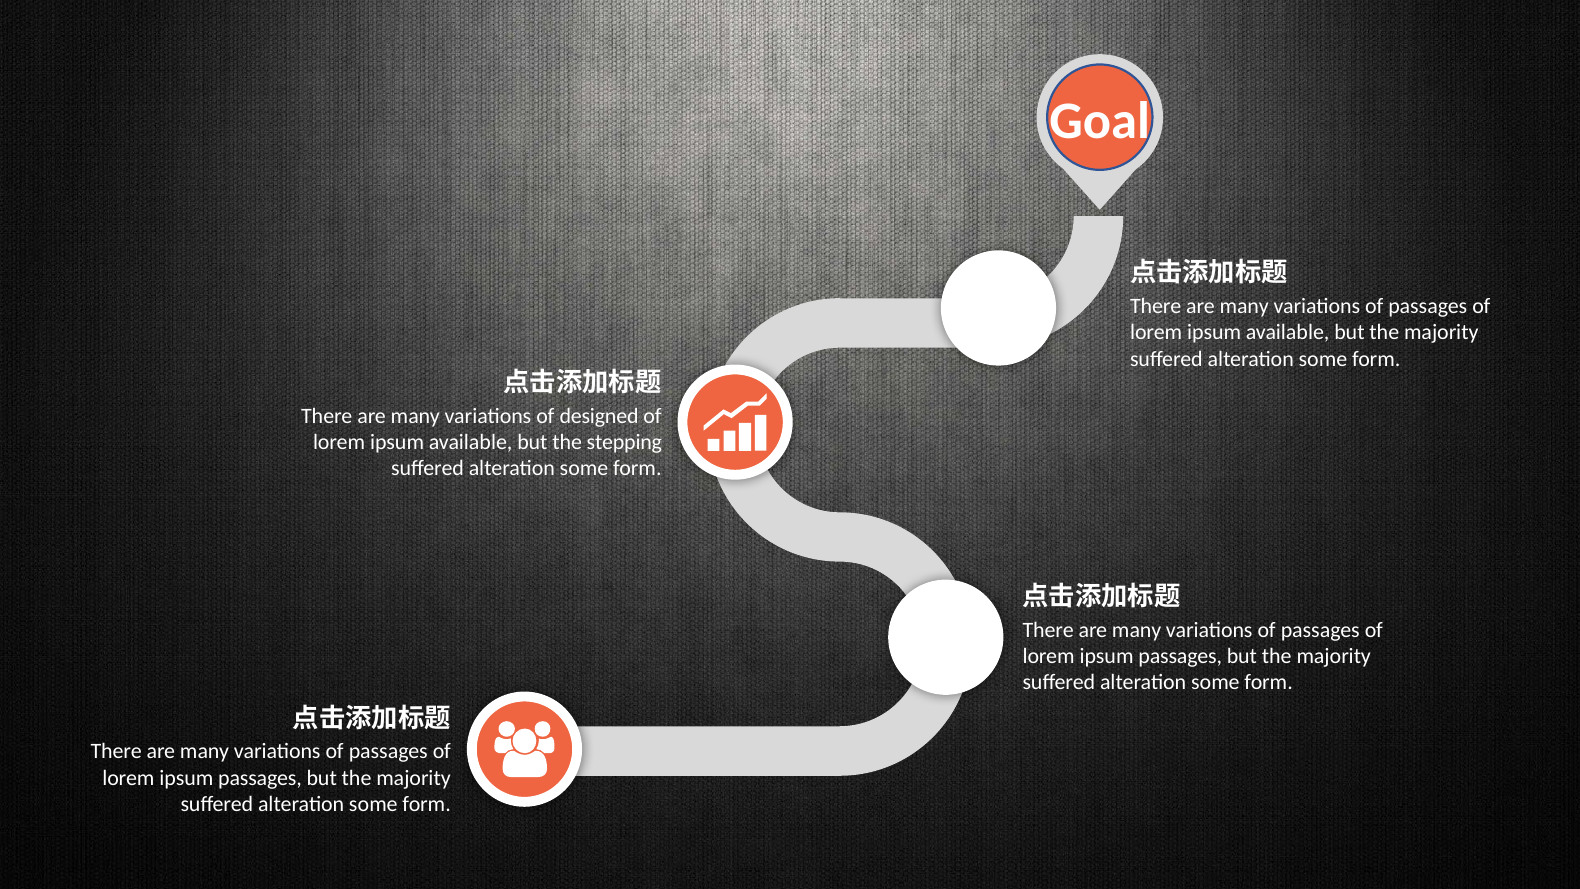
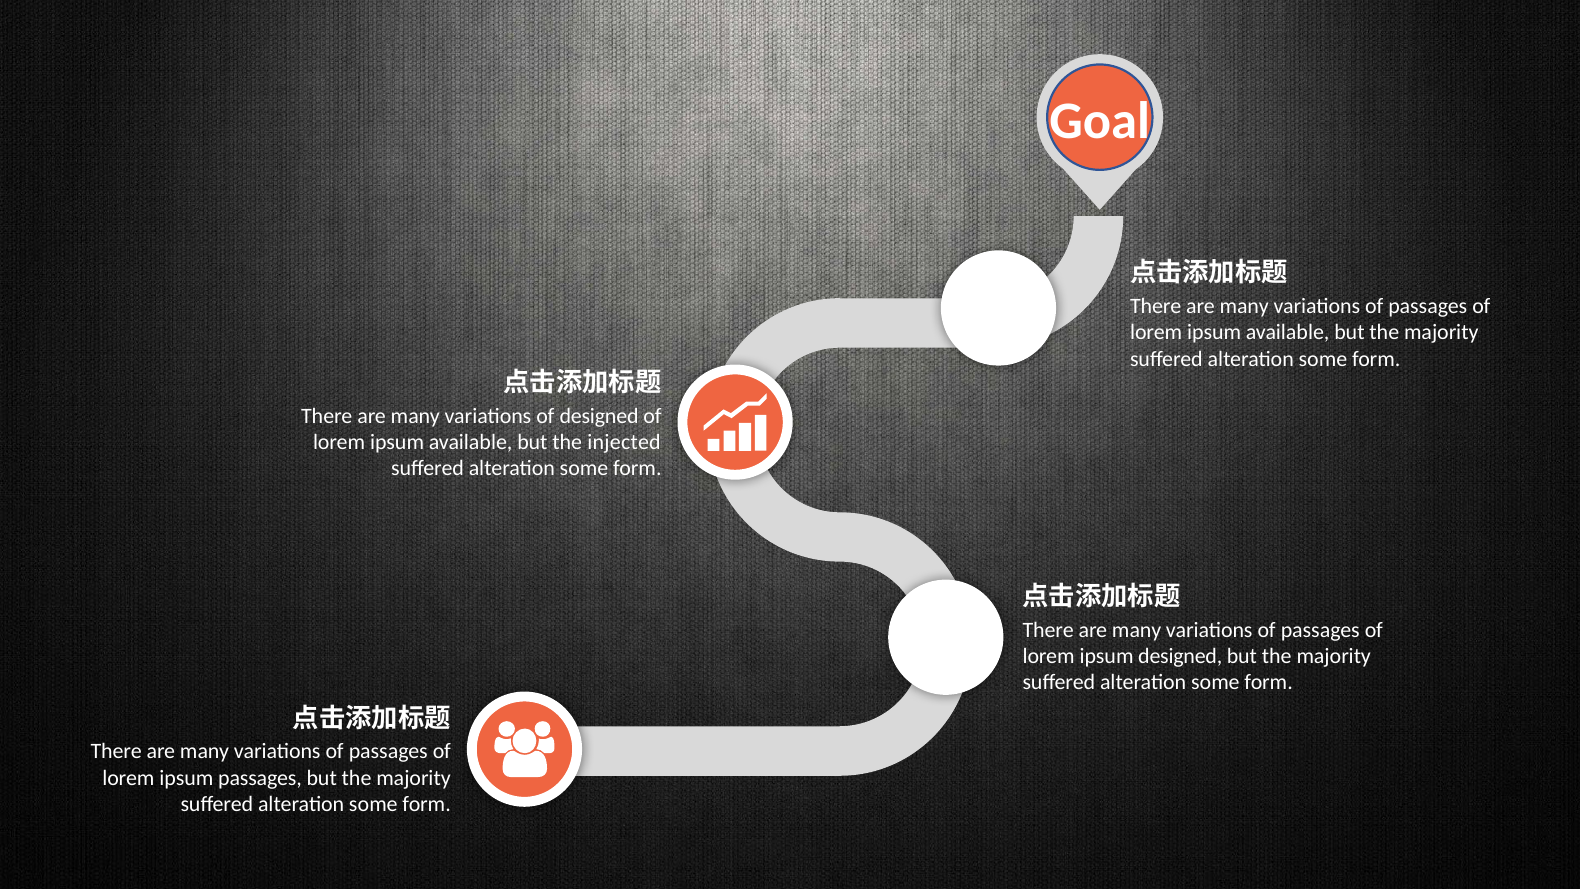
stepping: stepping -> injected
passages at (1180, 656): passages -> designed
